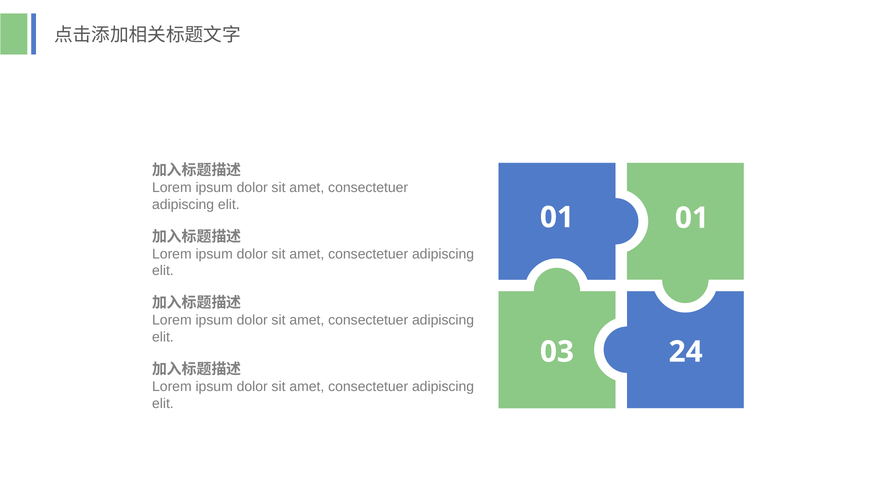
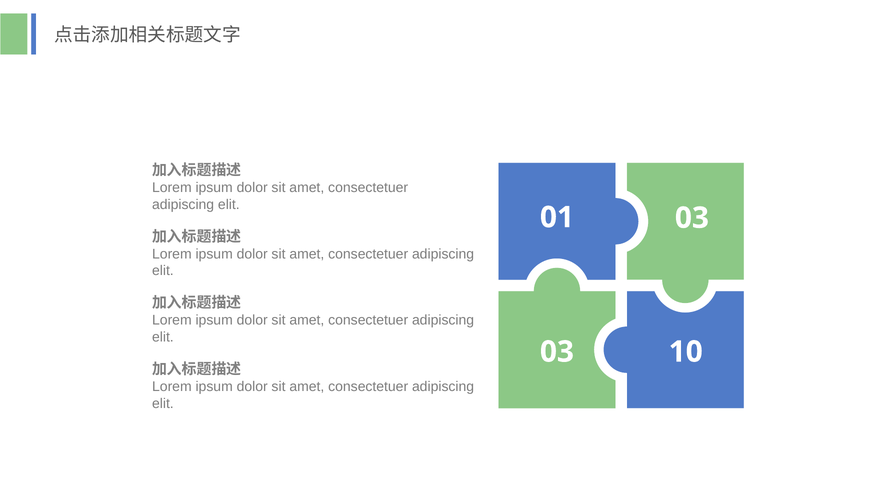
01 01: 01 -> 03
24: 24 -> 10
